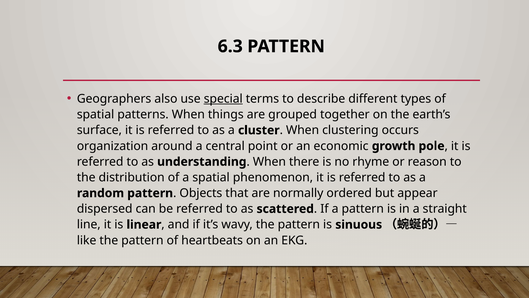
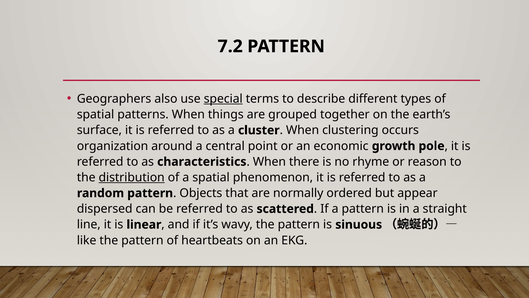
6.3: 6.3 -> 7.2
understanding: understanding -> characteristics
distribution underline: none -> present
